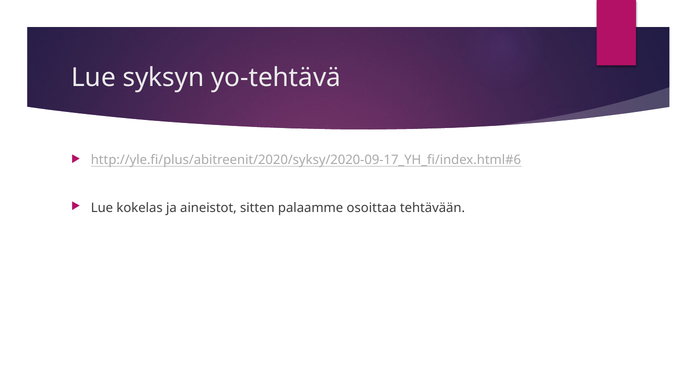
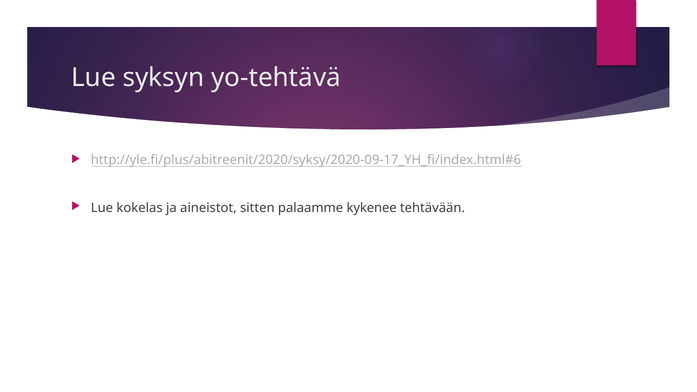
osoittaa: osoittaa -> kykenee
